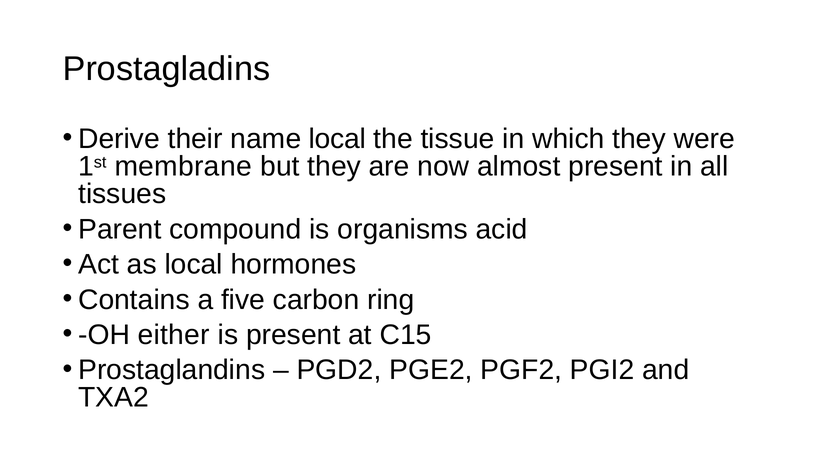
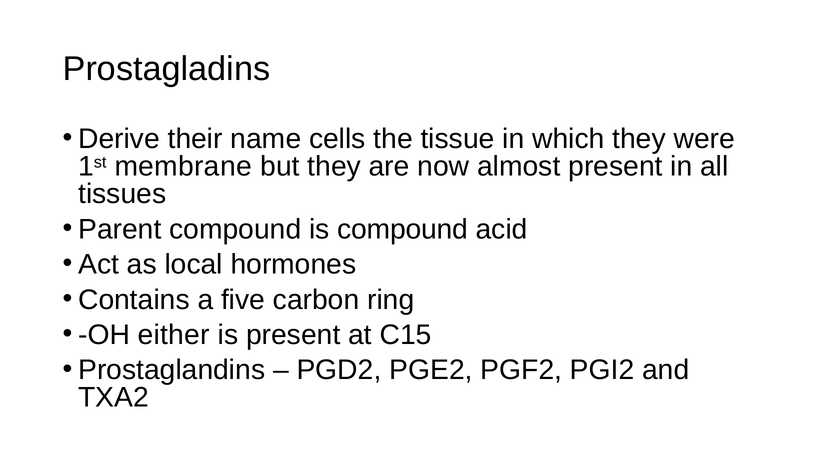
name local: local -> cells
is organisms: organisms -> compound
